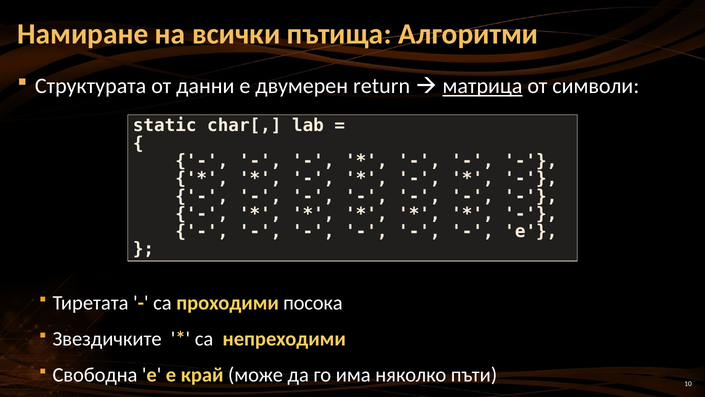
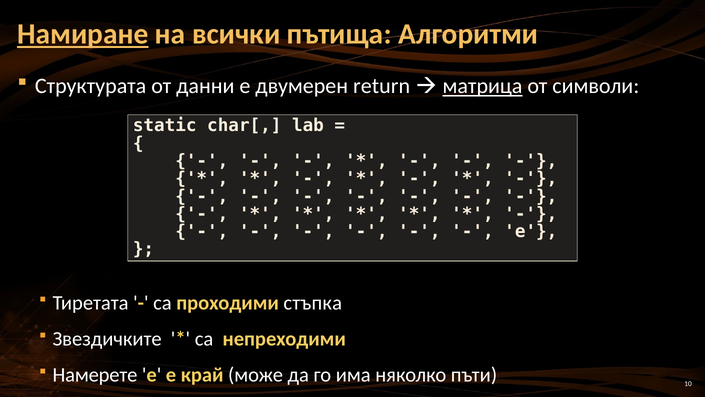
Намиране underline: none -> present
посока: посока -> стъпка
Свободна: Свободна -> Намерете
